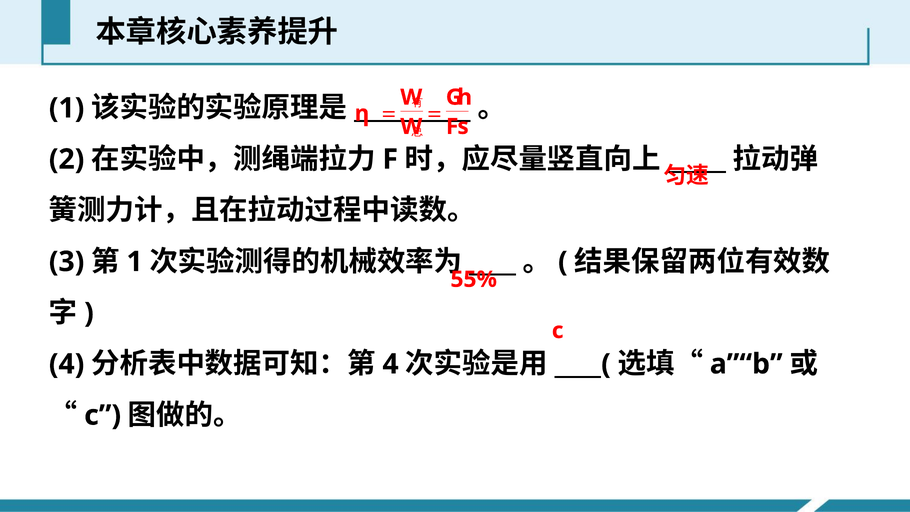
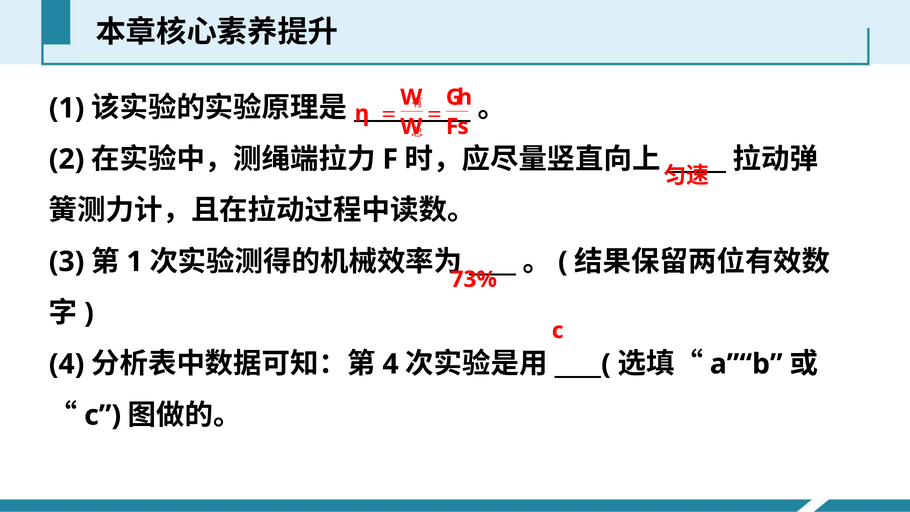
55%: 55% -> 73%
